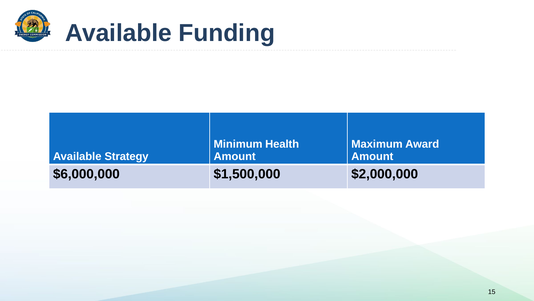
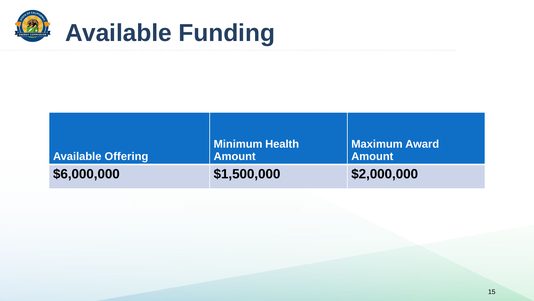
Strategy: Strategy -> Offering
